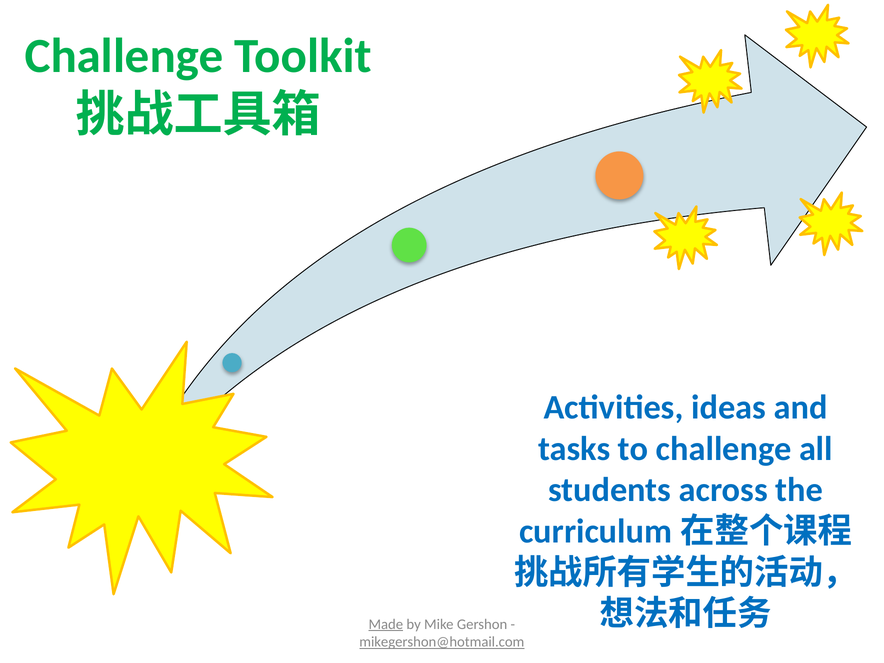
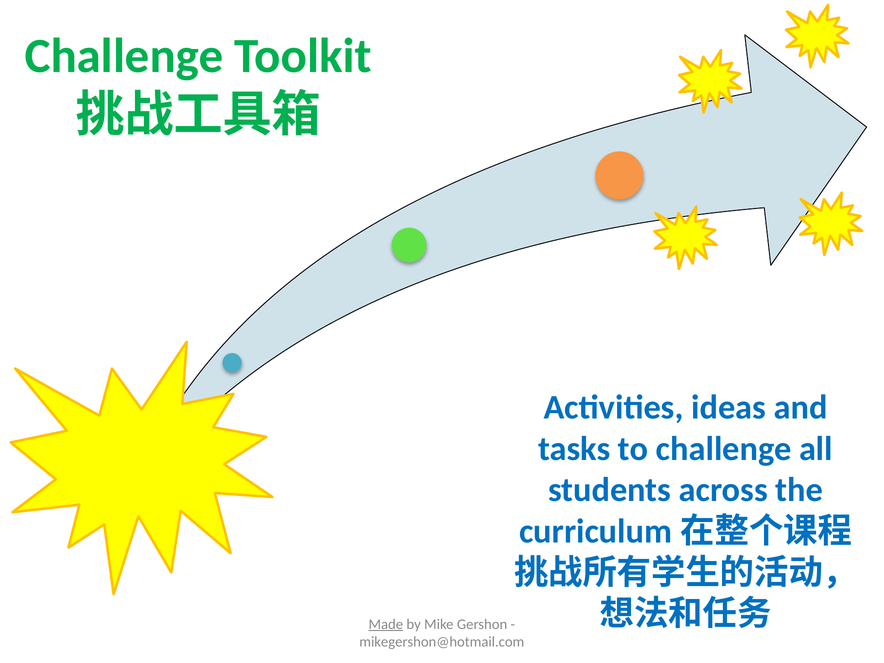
mikegershon@hotmail.com underline: present -> none
